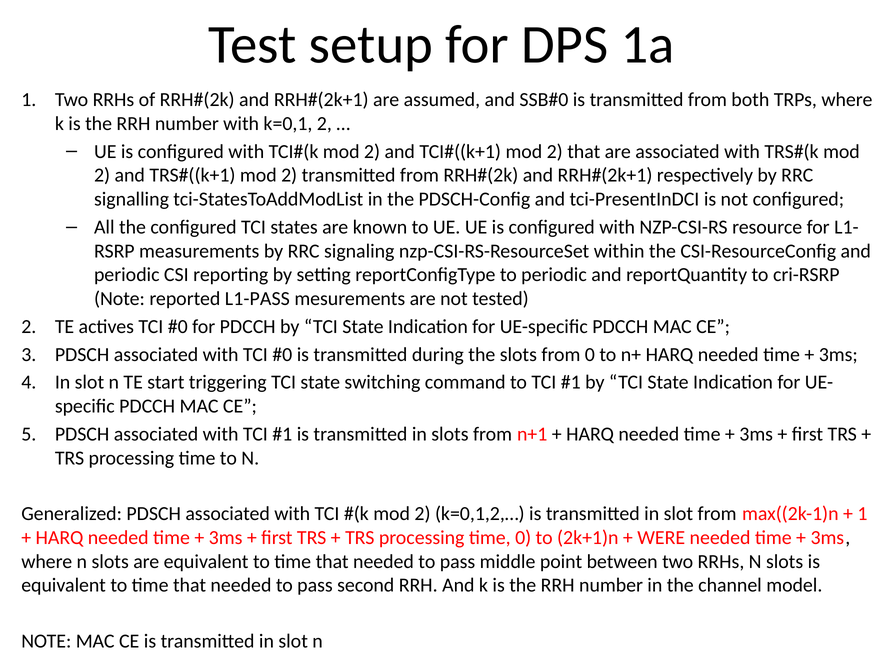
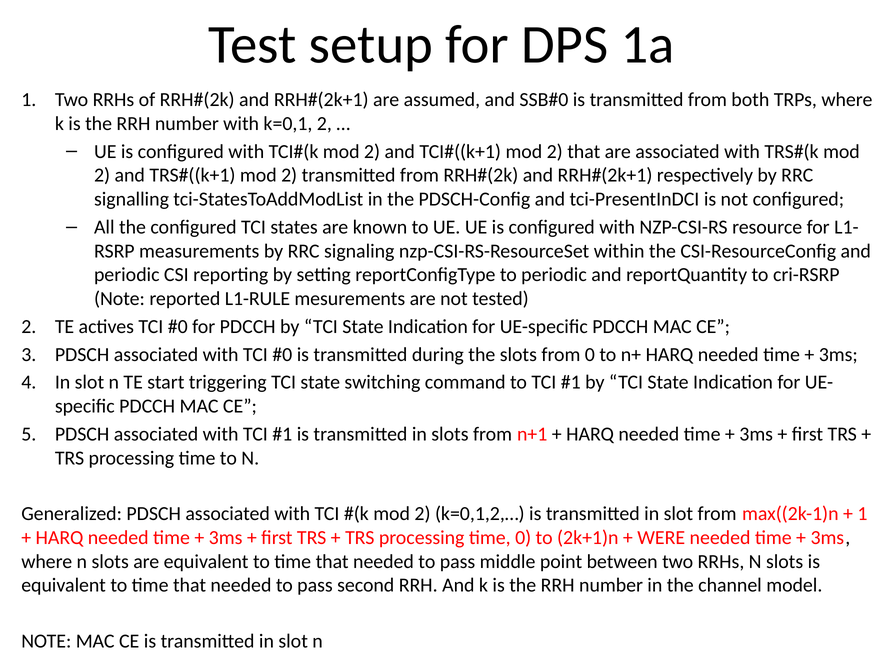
L1-PASS: L1-PASS -> L1-RULE
